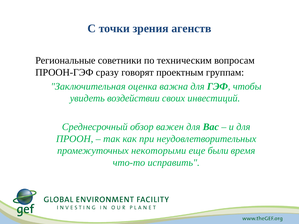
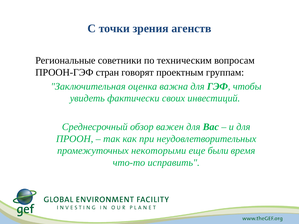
сразу: сразу -> стран
воздействии: воздействии -> фактически
